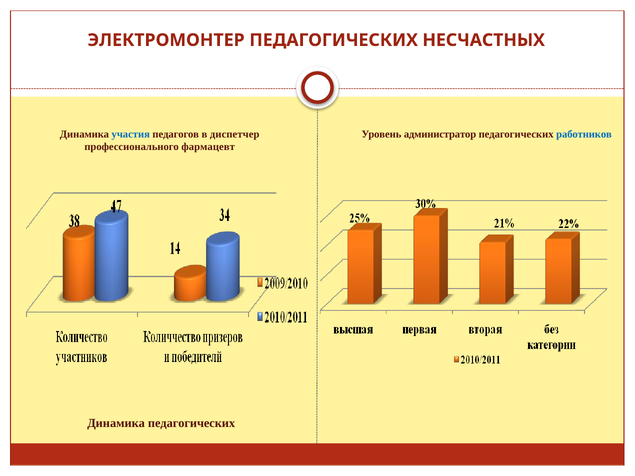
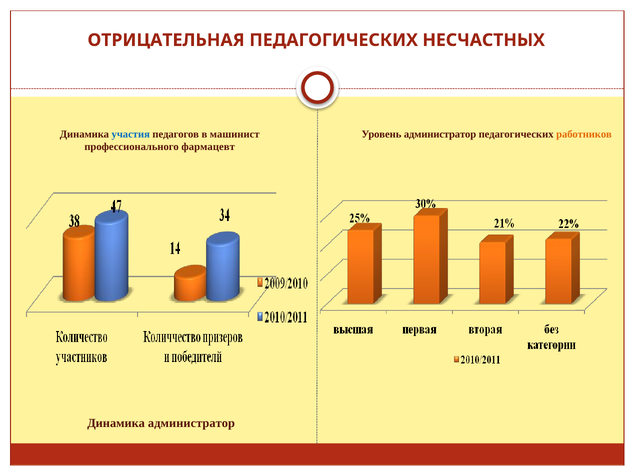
ЭЛЕКТРОМОНТЕР: ЭЛЕКТРОМОНТЕР -> ОТРИЦАТЕЛЬНАЯ
диспетчер: диспетчер -> машинист
работников colour: blue -> orange
Динамика педагогических: педагогических -> администратор
